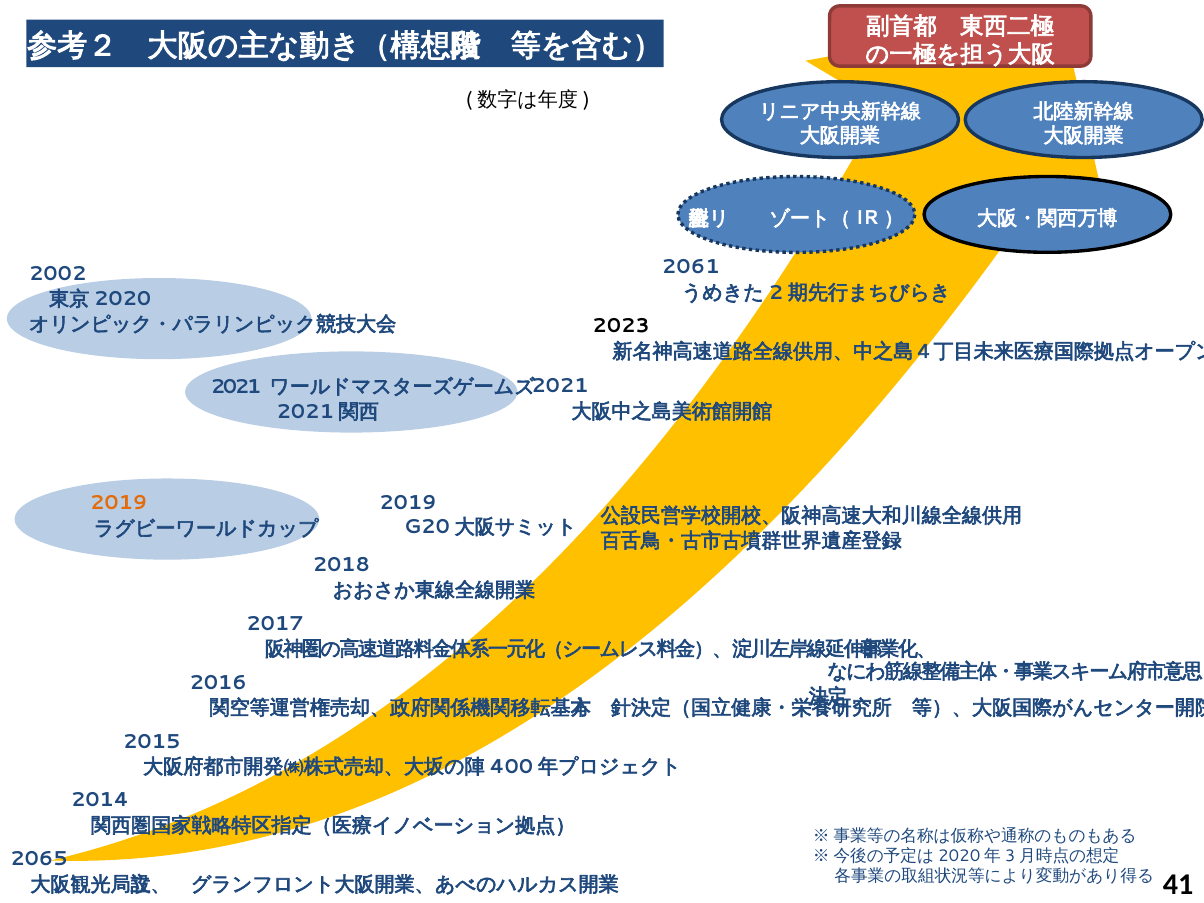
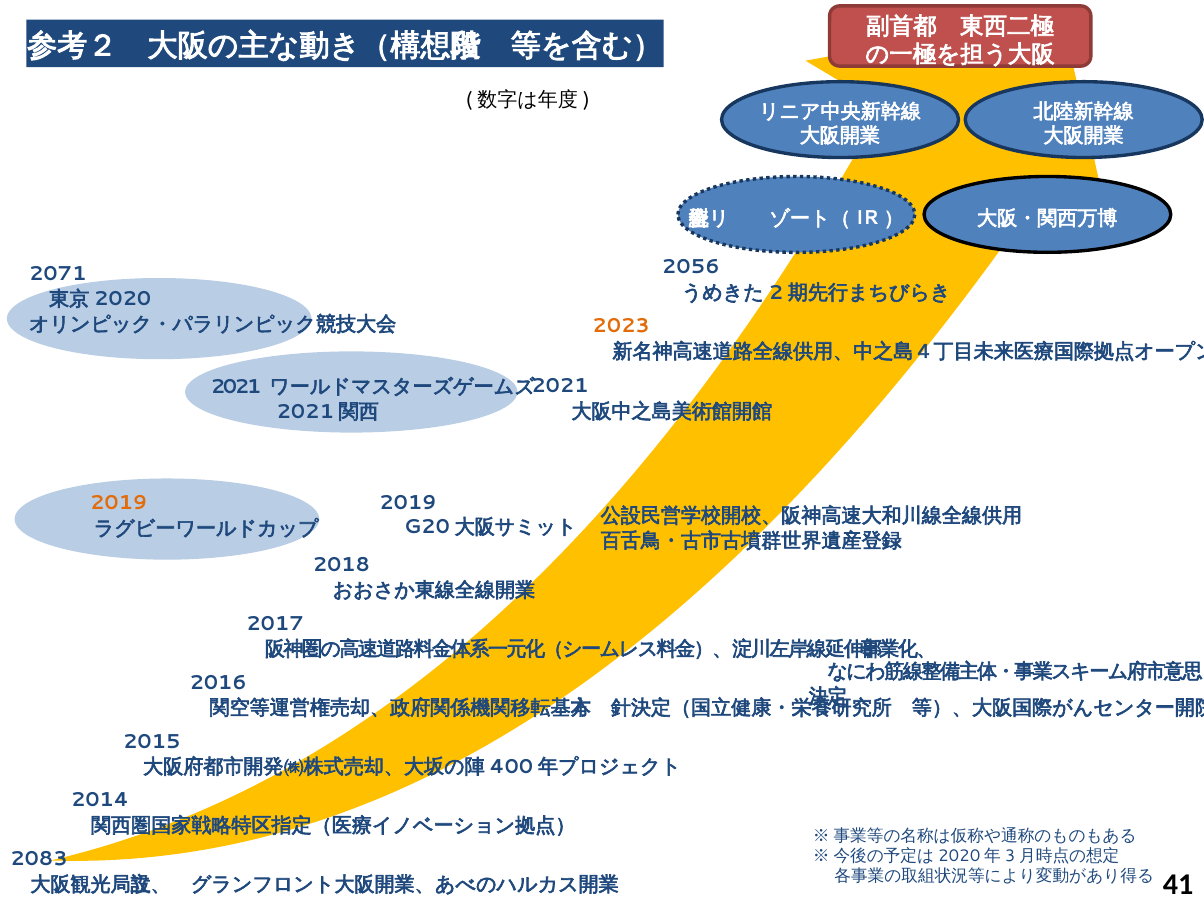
2061: 2061 -> 2056
2002: 2002 -> 2071
2023 colour: black -> orange
2065: 2065 -> 2083
